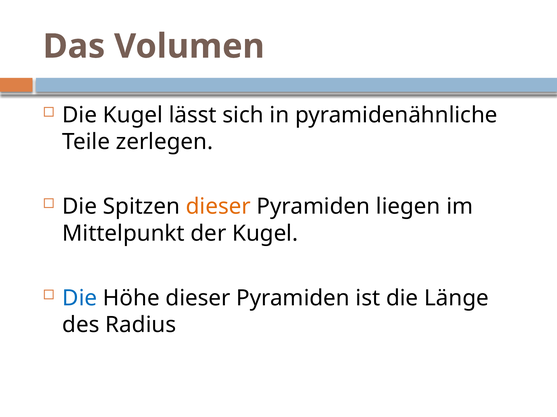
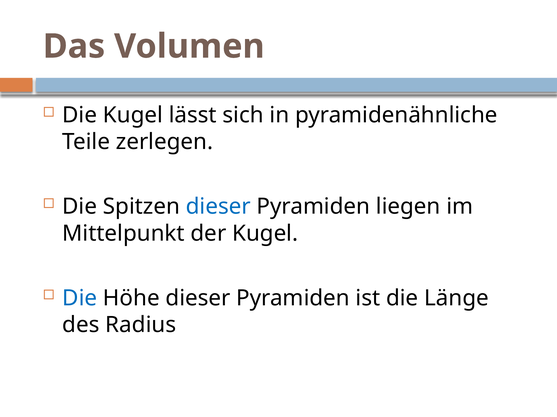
dieser at (218, 207) colour: orange -> blue
